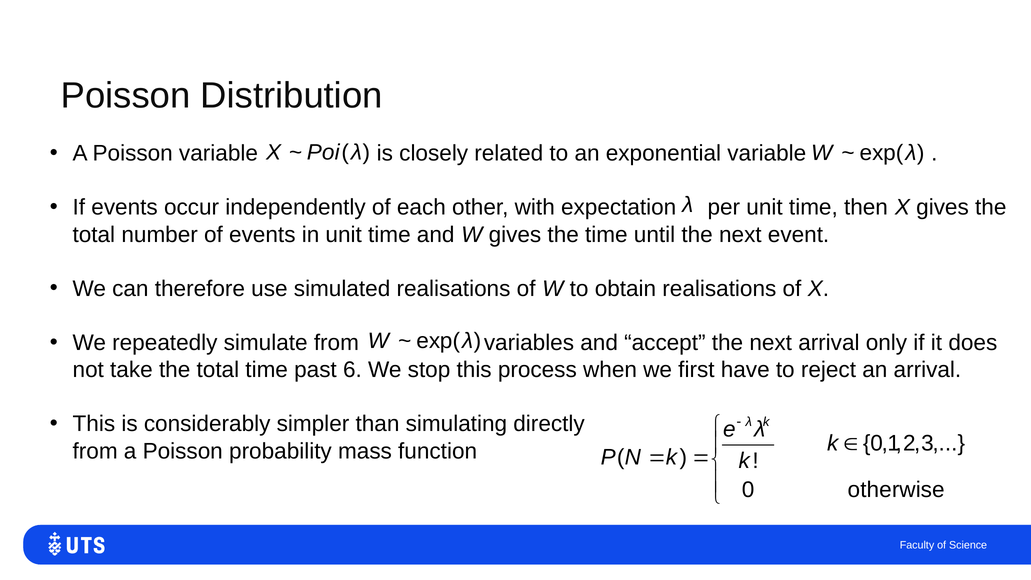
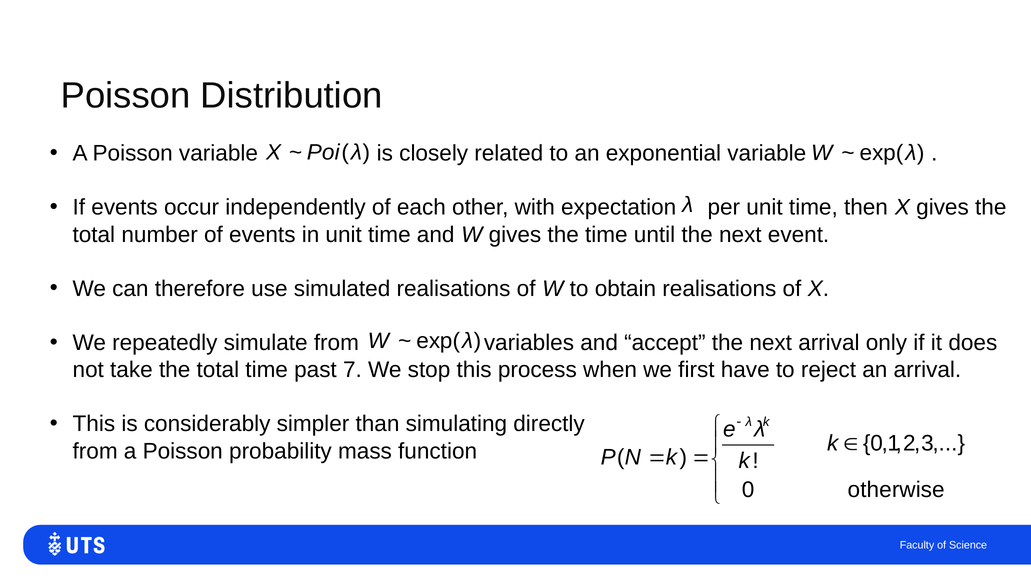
6: 6 -> 7
